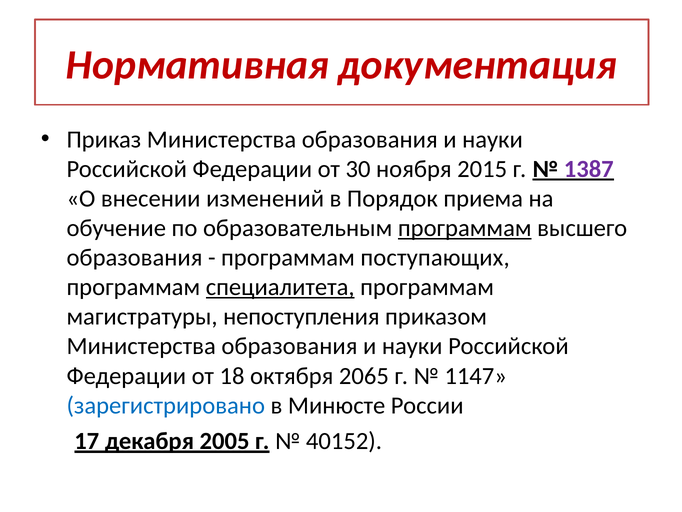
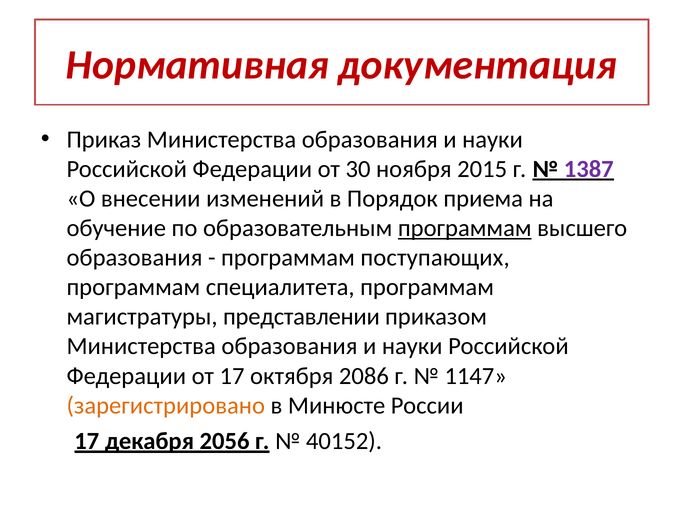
специалитета underline: present -> none
непоступления: непоступления -> представлении
от 18: 18 -> 17
2065: 2065 -> 2086
зарегистрировано colour: blue -> orange
2005: 2005 -> 2056
